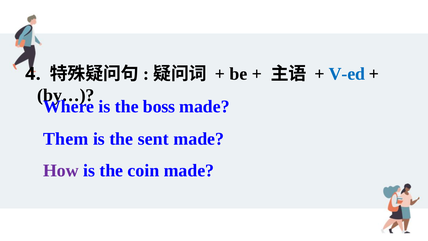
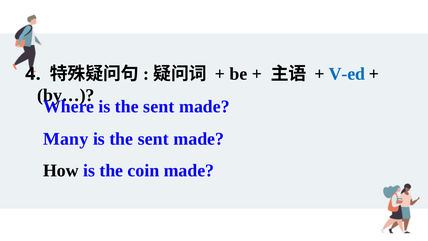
boss at (159, 106): boss -> sent
Them: Them -> Many
How colour: purple -> black
